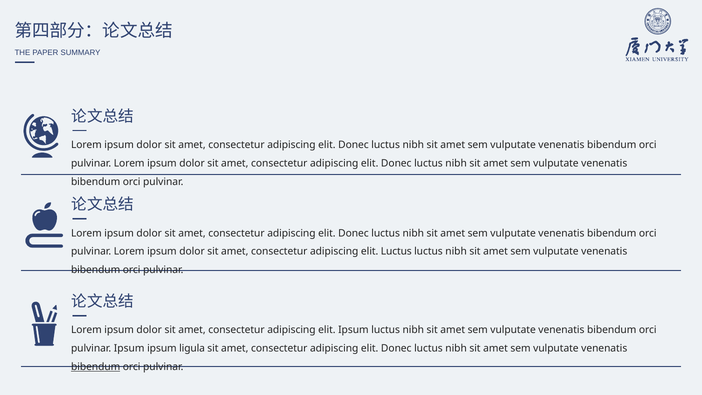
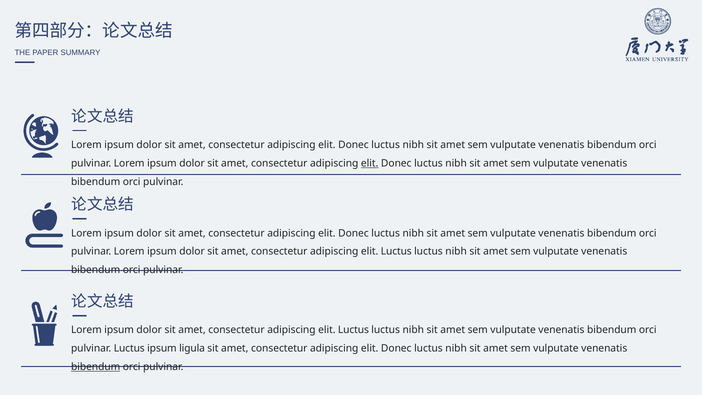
elit at (370, 163) underline: none -> present
Ipsum at (353, 330): Ipsum -> Luctus
pulvinar Ipsum: Ipsum -> Luctus
